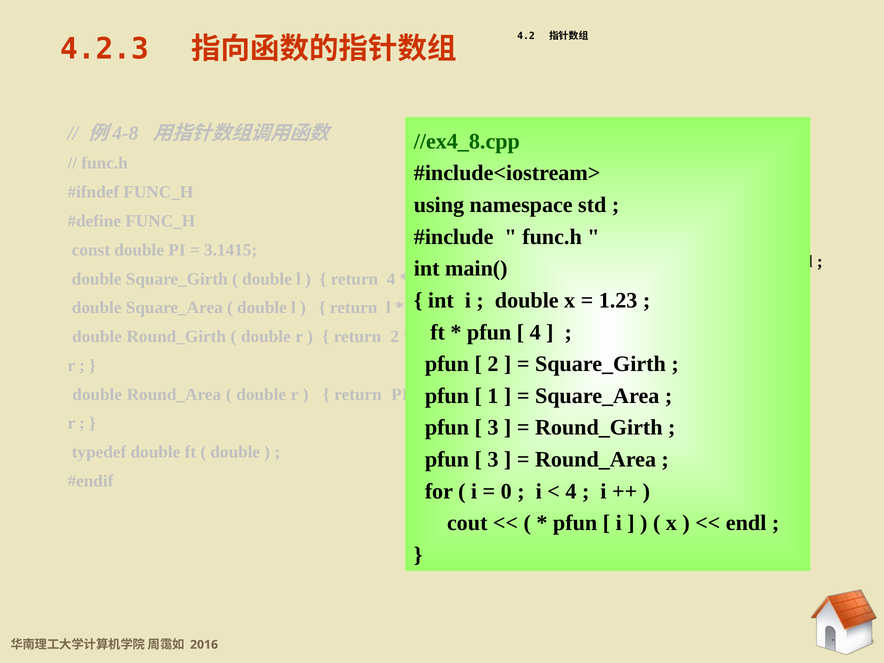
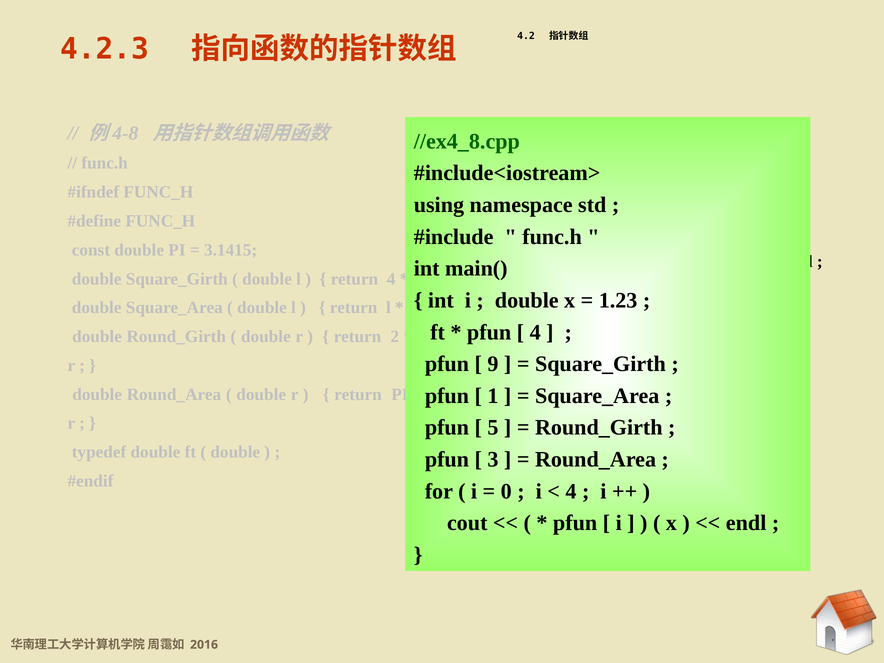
2 at (493, 364): 2 -> 9
3 at (493, 428): 3 -> 5
